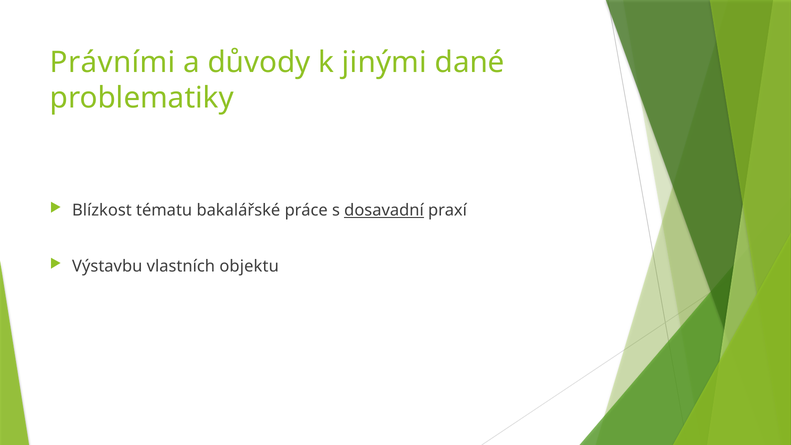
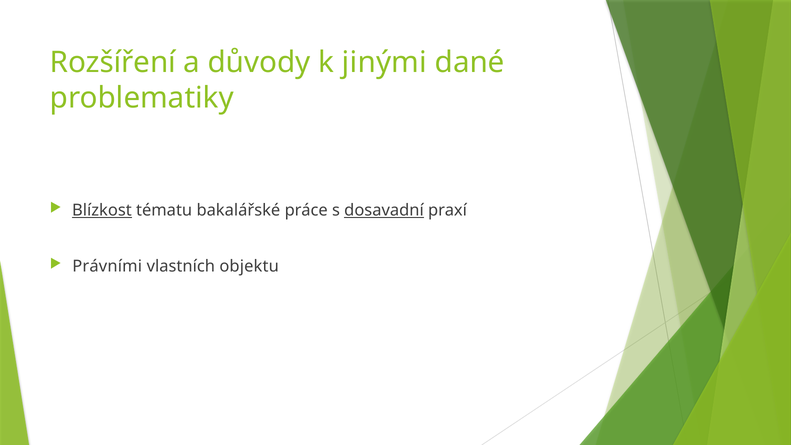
Právními: Právními -> Rozšíření
Blízkost underline: none -> present
Výstavbu: Výstavbu -> Právními
